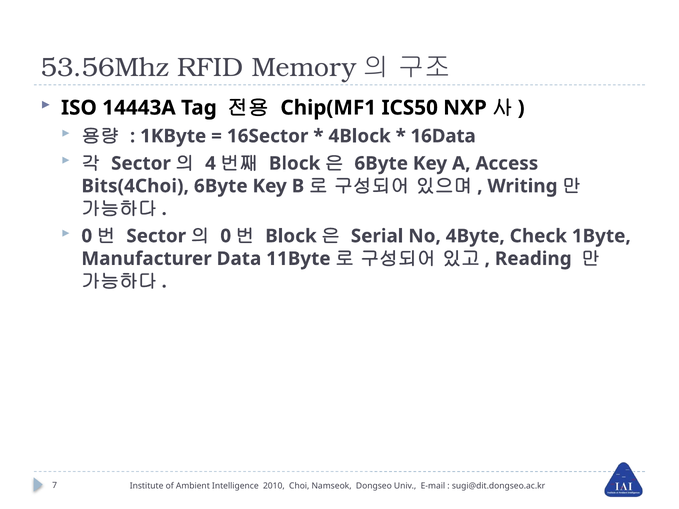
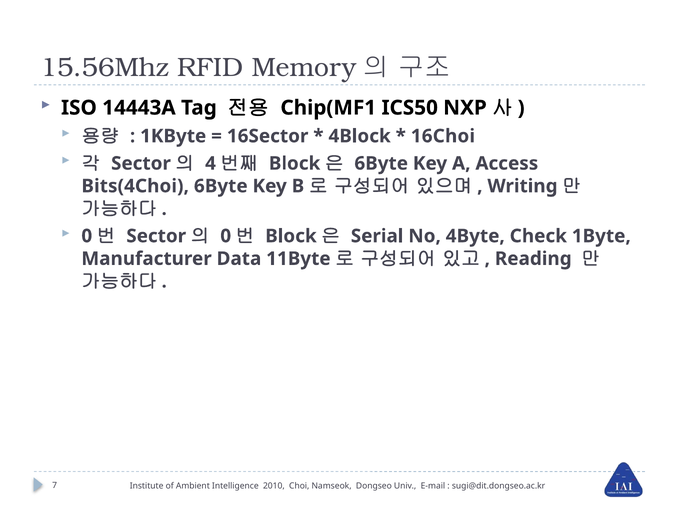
53.56Mhz: 53.56Mhz -> 15.56Mhz
16Data: 16Data -> 16Choi
